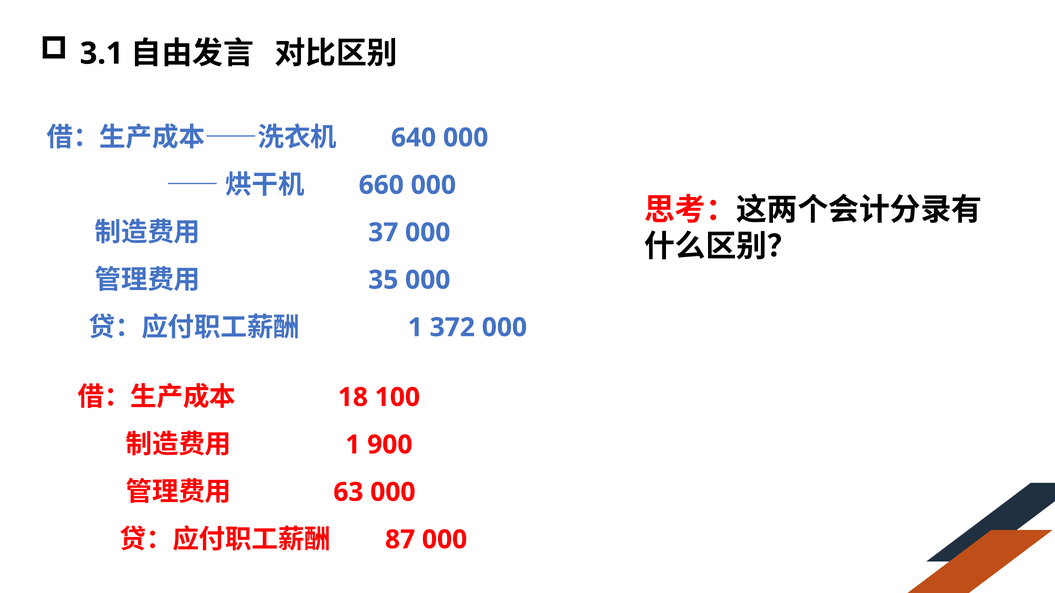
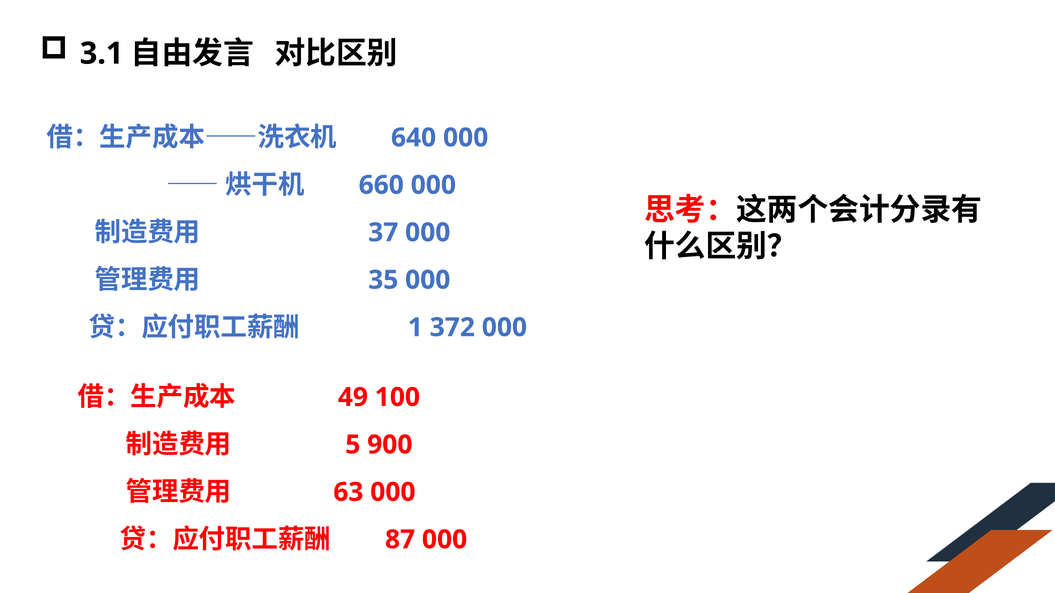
18: 18 -> 49
1 at (353, 445): 1 -> 5
